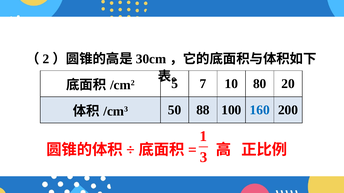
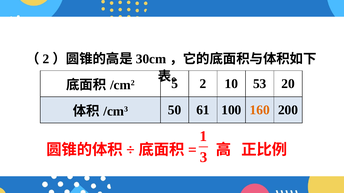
7 at (203, 84): 7 -> 2
80: 80 -> 53
88: 88 -> 61
160 colour: blue -> orange
